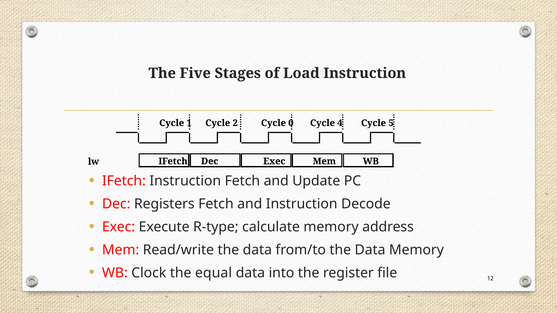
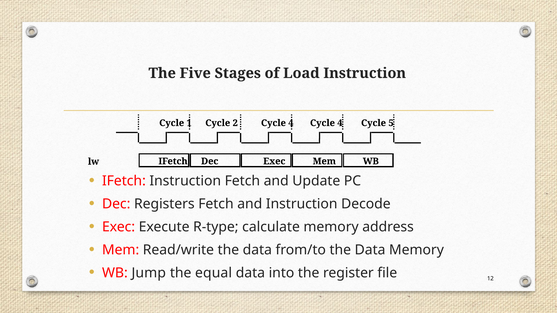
2 Cycle 0: 0 -> 4
Clock: Clock -> Jump
